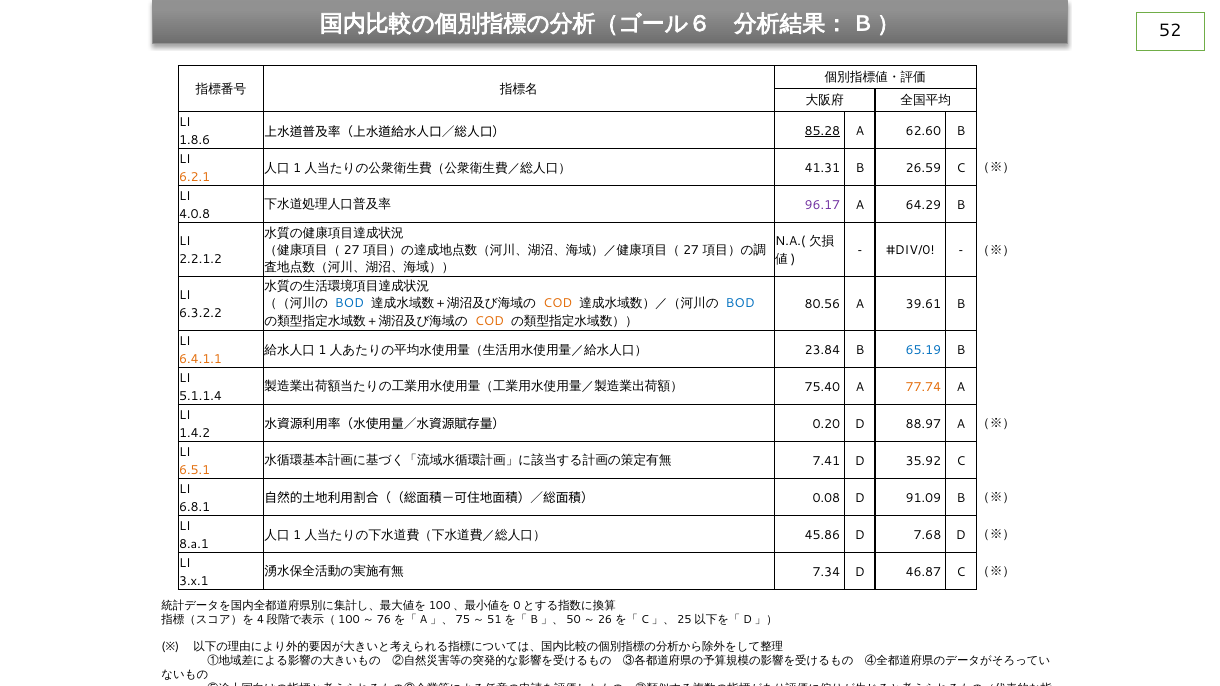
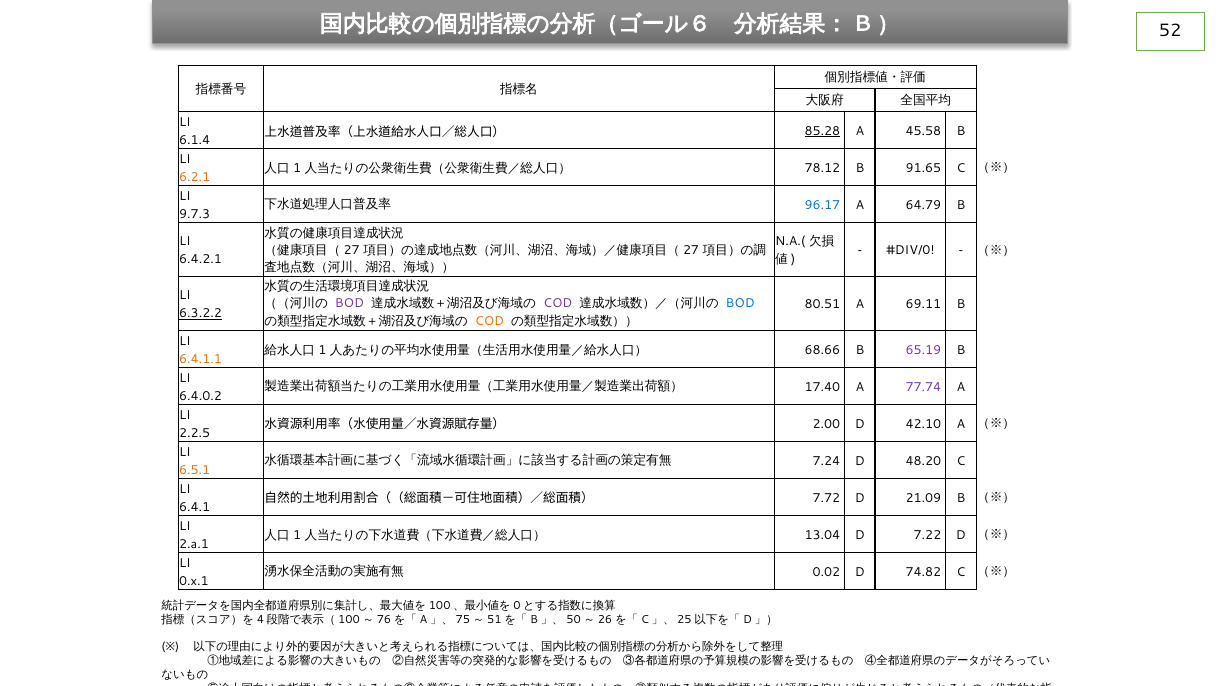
62.60: 62.60 -> 45.58
1.8.6: 1.8.6 -> 6.1.4
41.31: 41.31 -> 78.12
26.59: 26.59 -> 91.65
96.17 colour: purple -> blue
64.29: 64.29 -> 64.79
4.0.8: 4.0.8 -> 9.7.3
2.2.1.2: 2.2.1.2 -> 6.4.2.1
BOD at (350, 304) colour: blue -> purple
COD at (558, 304) colour: orange -> purple
80.56: 80.56 -> 80.51
39.61: 39.61 -> 69.11
6.3.2.2 underline: none -> present
23.84: 23.84 -> 68.66
65.19 colour: blue -> purple
75.40: 75.40 -> 17.40
77.74 colour: orange -> purple
5.1.1.4: 5.1.1.4 -> 6.4.0.2
0.20: 0.20 -> 2.00
88.97: 88.97 -> 42.10
1.4.2: 1.4.2 -> 2.2.5
7.41: 7.41 -> 7.24
35.92: 35.92 -> 48.20
0.08: 0.08 -> 7.72
91.09: 91.09 -> 21.09
6.8.1: 6.8.1 -> 6.4.1
45.86: 45.86 -> 13.04
7.68: 7.68 -> 7.22
8.a.1: 8.a.1 -> 2.a.1
7.34: 7.34 -> 0.02
46.87: 46.87 -> 74.82
3.x.1: 3.x.1 -> 0.x.1
